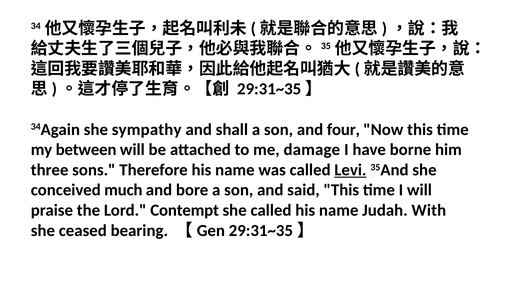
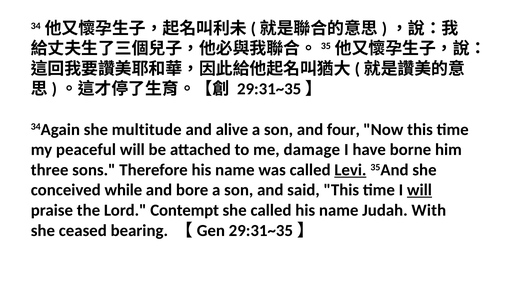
sympathy: sympathy -> multitude
shall: shall -> alive
between: between -> peaceful
much: much -> while
will at (419, 190) underline: none -> present
